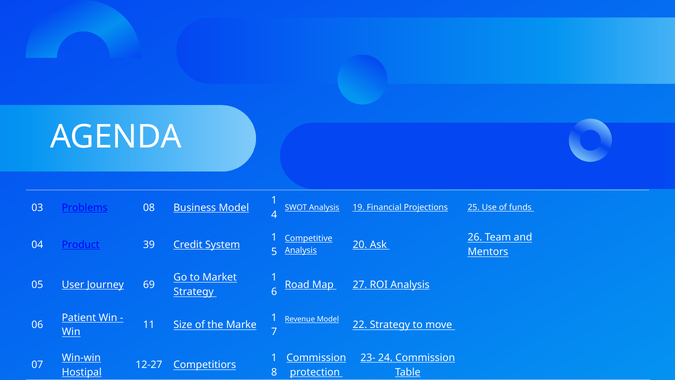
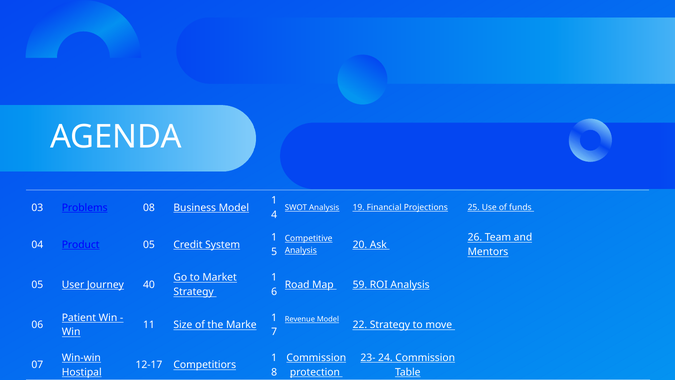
Product 39: 39 -> 05
69: 69 -> 40
27: 27 -> 59
12-27: 12-27 -> 12-17
